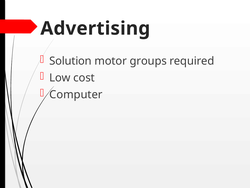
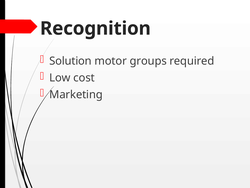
Advertising: Advertising -> Recognition
Computer: Computer -> Marketing
